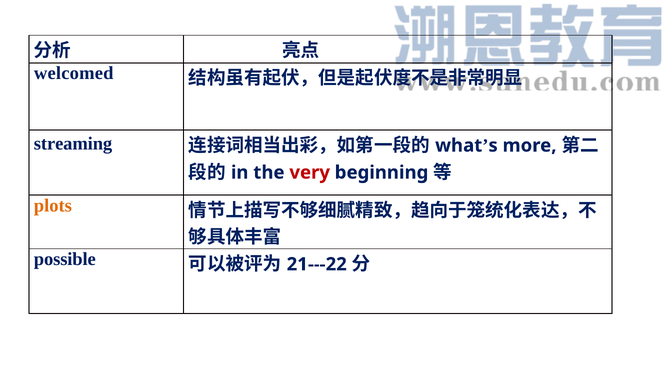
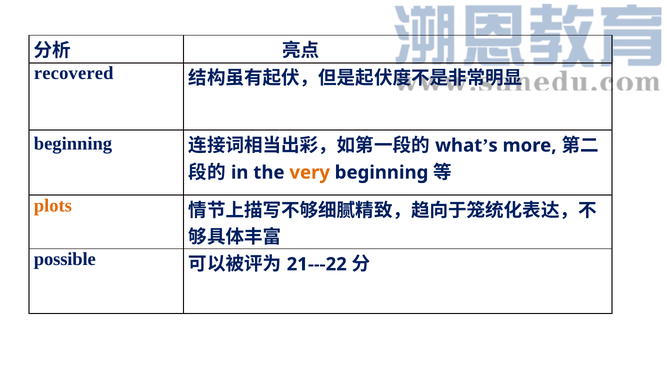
welcomed: welcomed -> recovered
streaming at (73, 144): streaming -> beginning
very colour: red -> orange
